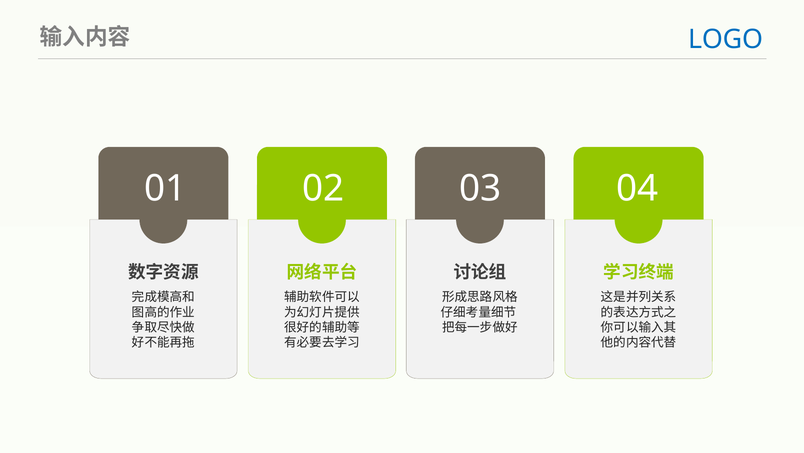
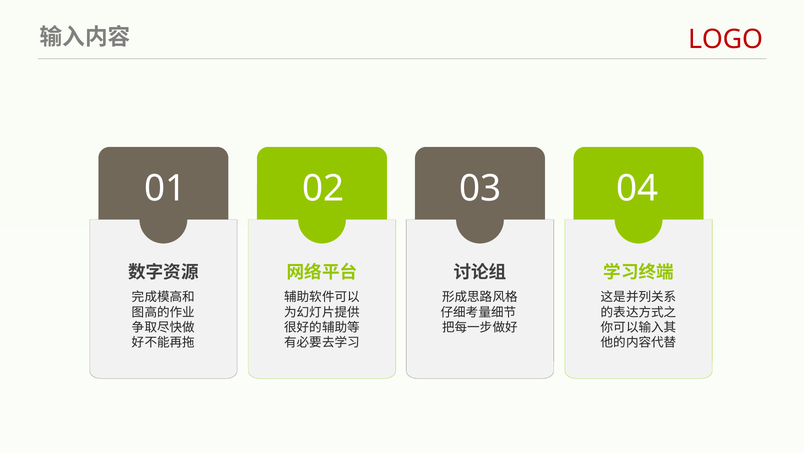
LOGO colour: blue -> red
